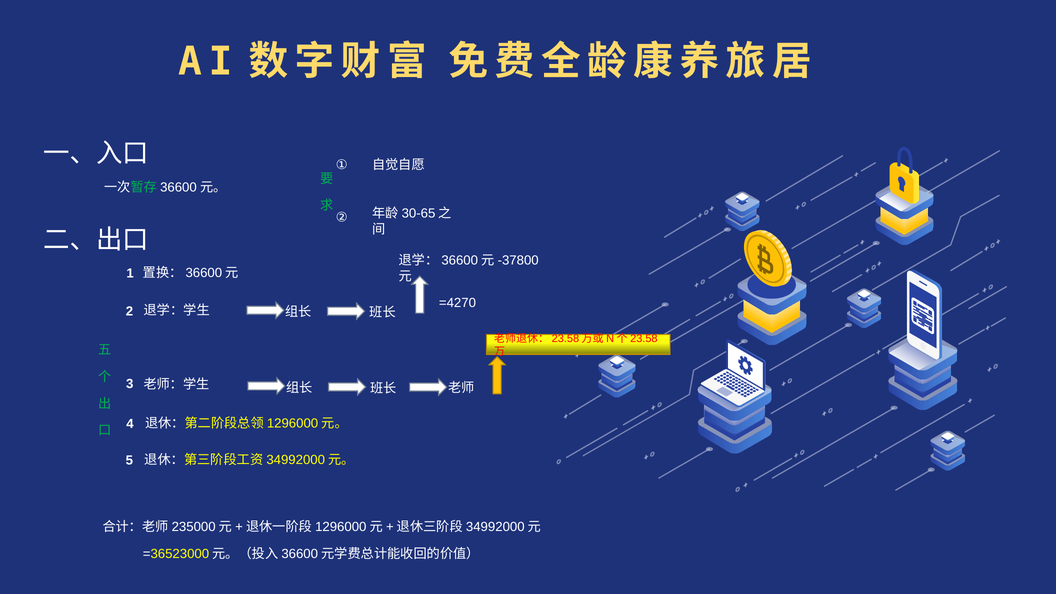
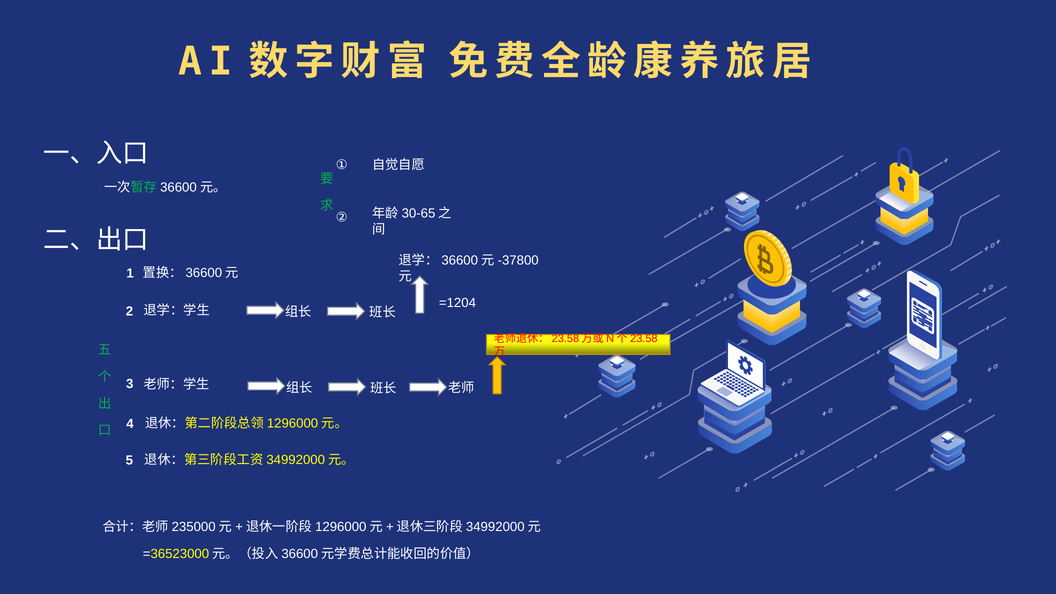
=4270: =4270 -> =1204
